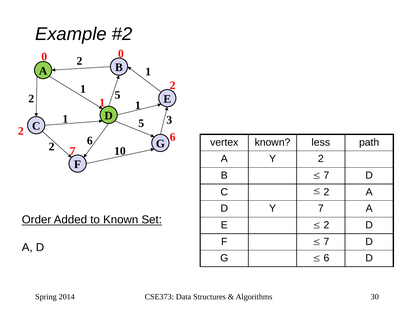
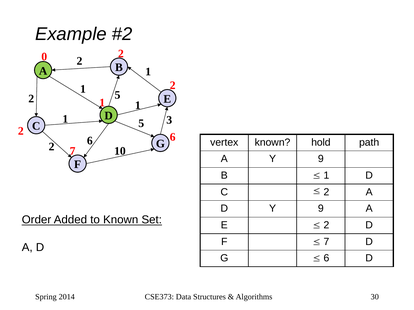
0 0: 0 -> 2
less: less -> hold
A Y 2: 2 -> 9
7 at (326, 176): 7 -> 1
D Y 7: 7 -> 9
